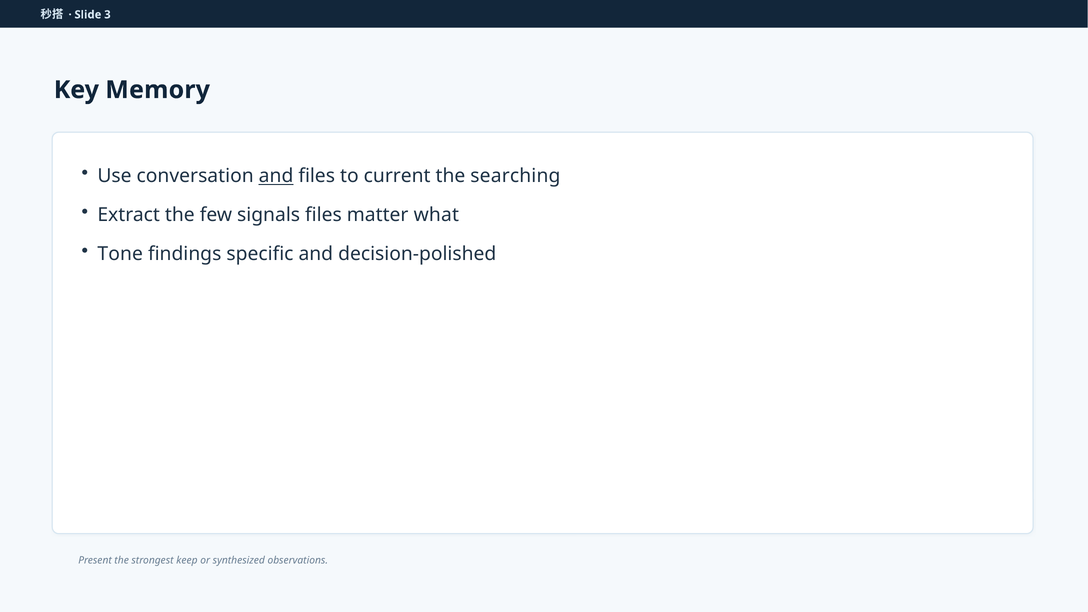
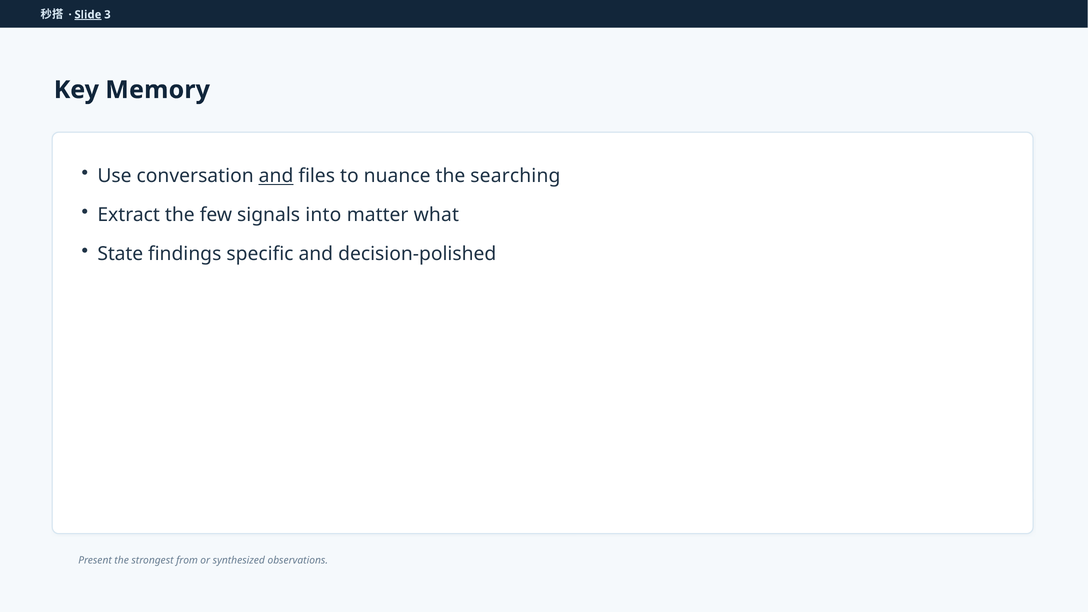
Slide underline: none -> present
current: current -> nuance
signals files: files -> into
Tone: Tone -> State
keep: keep -> from
